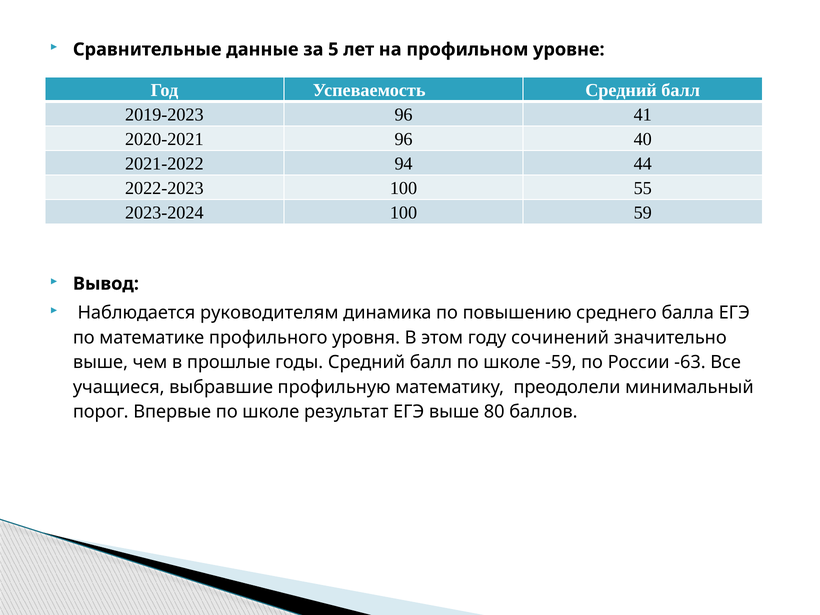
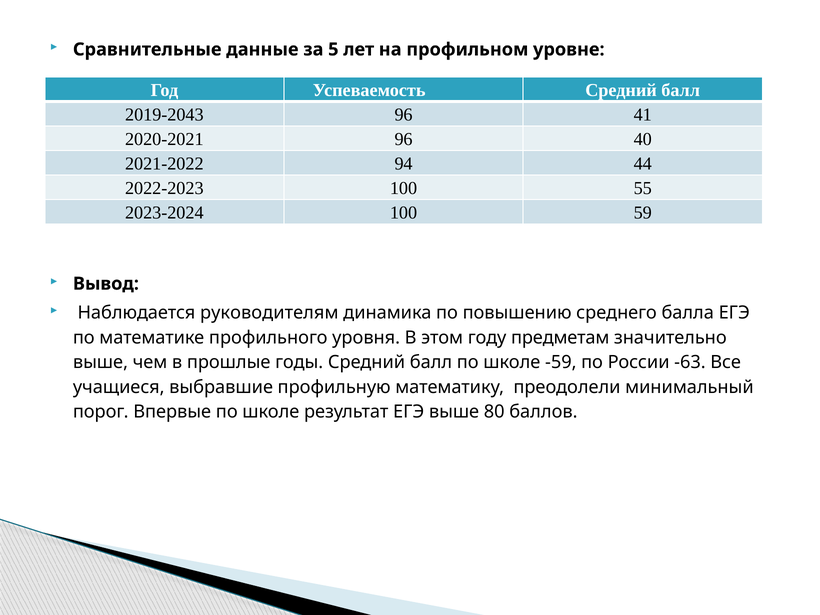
2019-2023: 2019-2023 -> 2019-2043
сочинений: сочинений -> предметам
